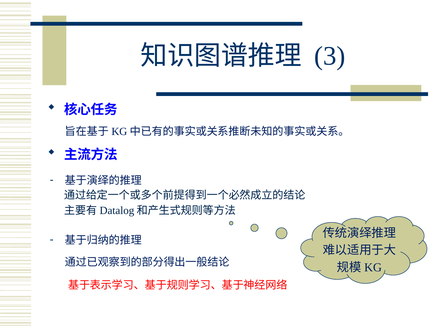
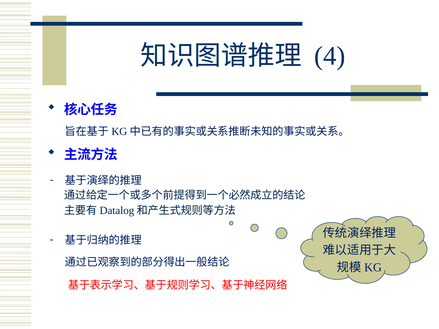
3: 3 -> 4
